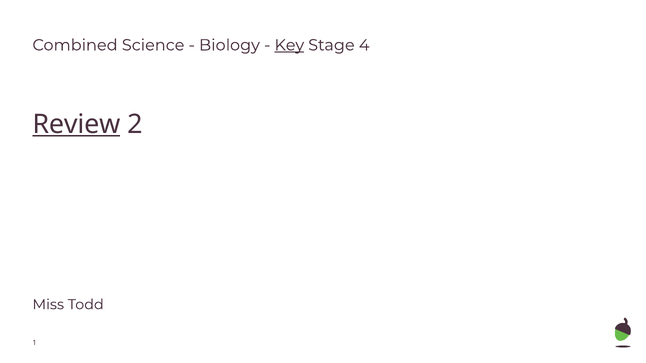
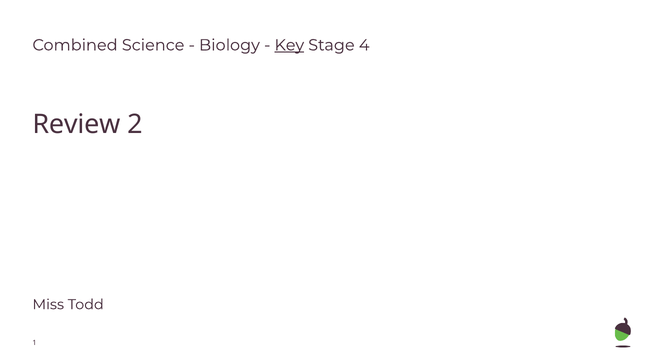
Review underline: present -> none
